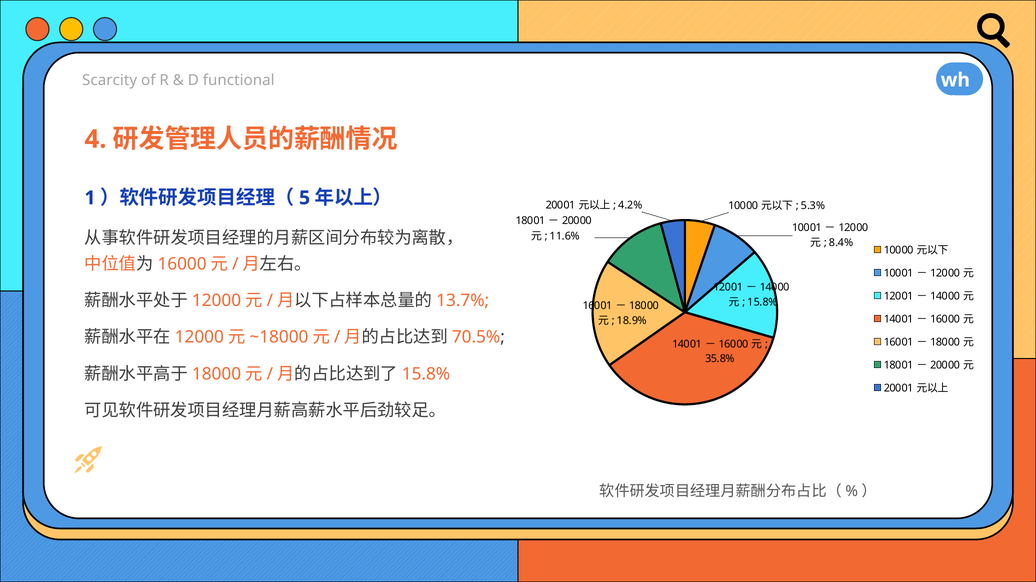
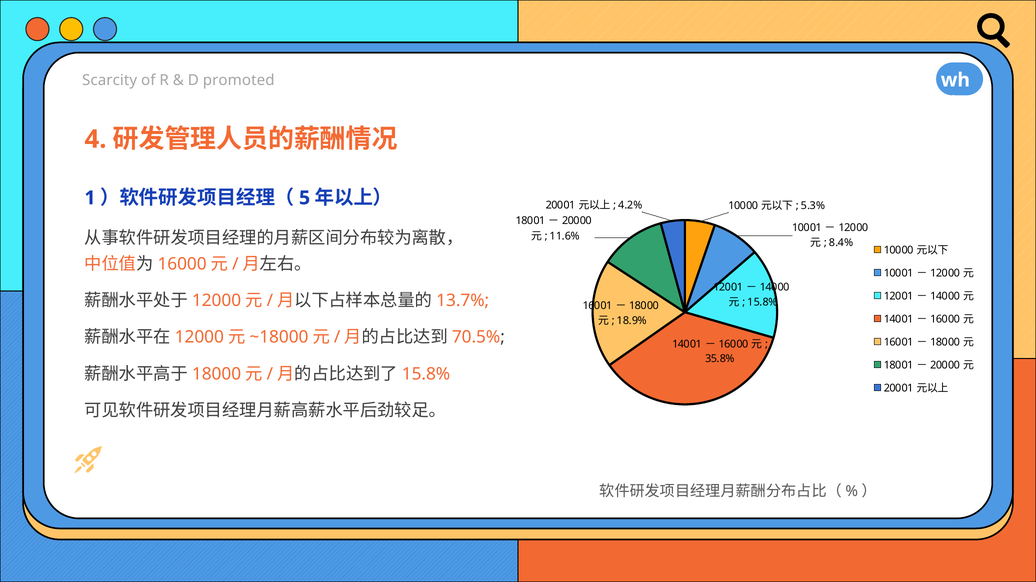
functional: functional -> promoted
